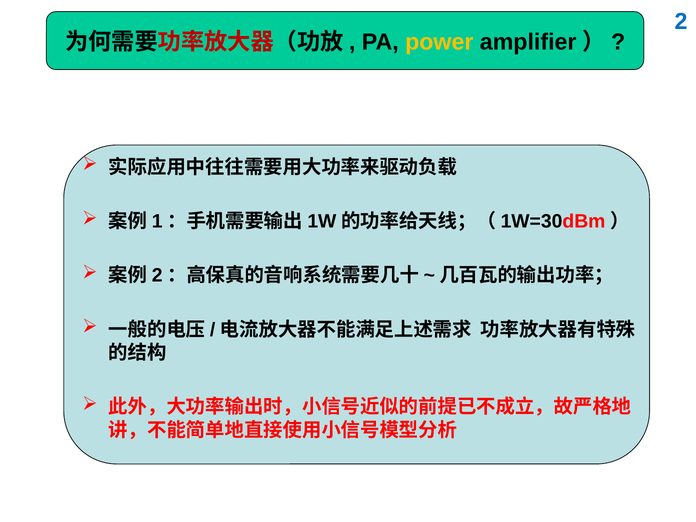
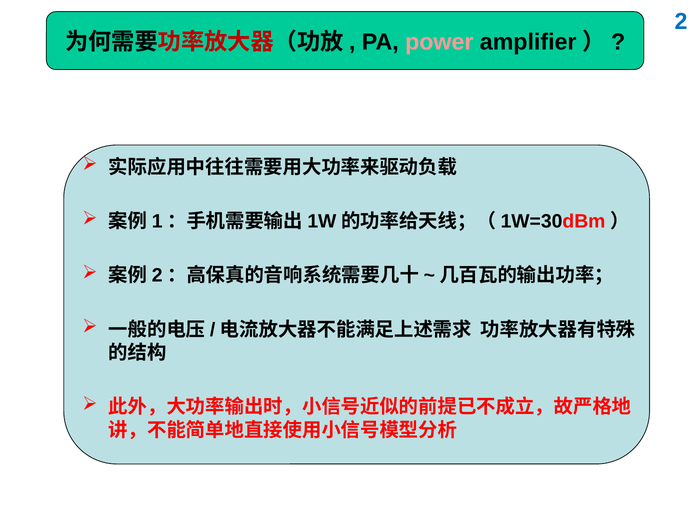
power colour: yellow -> pink
